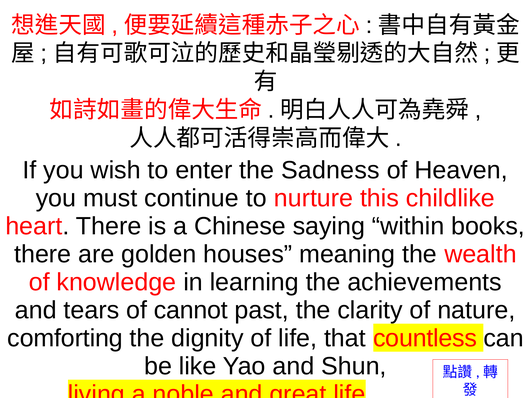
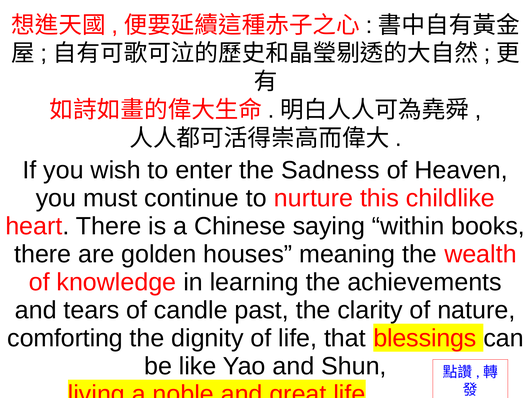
cannot: cannot -> candle
countless: countless -> blessings
